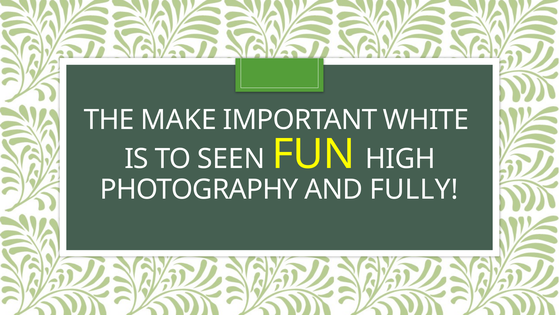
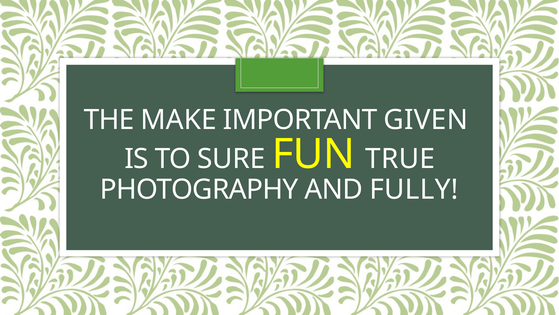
WHITE: WHITE -> GIVEN
SEEN: SEEN -> SURE
HIGH: HIGH -> TRUE
